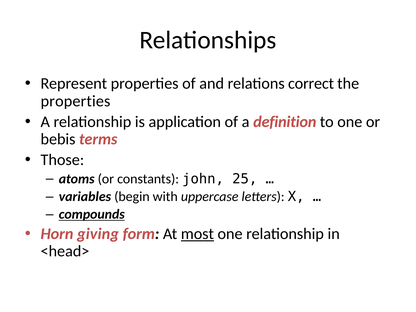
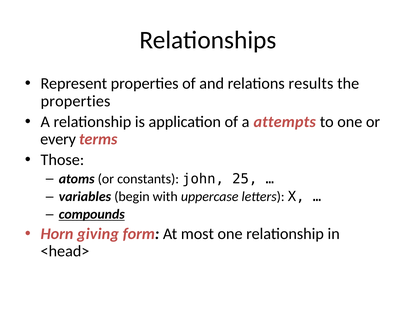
correct: correct -> results
definition: definition -> attempts
bebis: bebis -> every
most underline: present -> none
